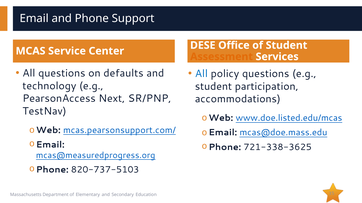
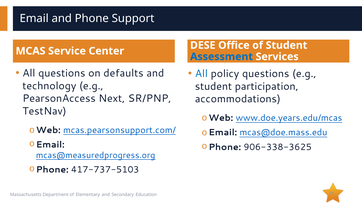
Assessment colour: orange -> blue
www.doe.listed.edu/mcas: www.doe.listed.edu/mcas -> www.doe.years.edu/mcas
721-338-3625: 721-338-3625 -> 906-338-3625
820-737-5103: 820-737-5103 -> 417-737-5103
